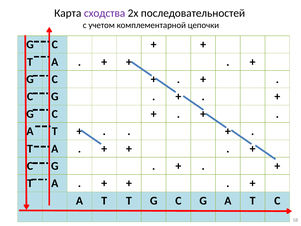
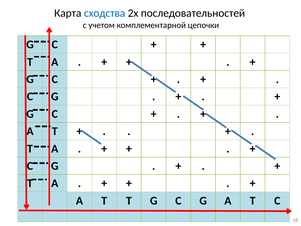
сходства colour: purple -> blue
